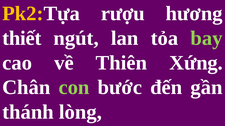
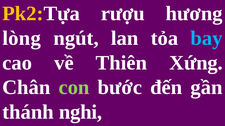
thiết: thiết -> lòng
bay colour: light green -> light blue
lòng: lòng -> nghi
